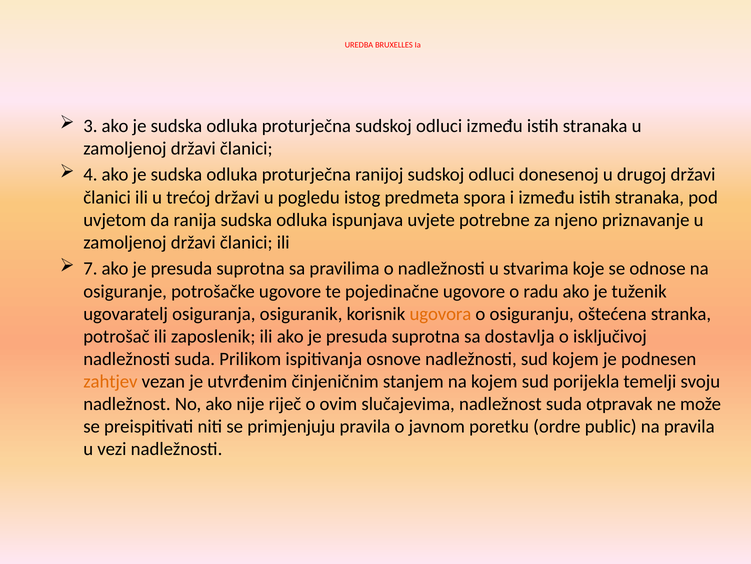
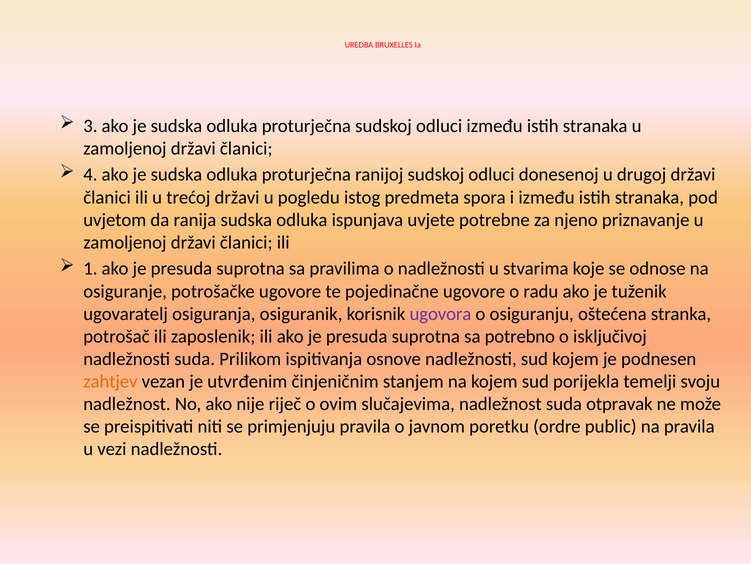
7: 7 -> 1
ugovora colour: orange -> purple
dostavlja: dostavlja -> potrebno
